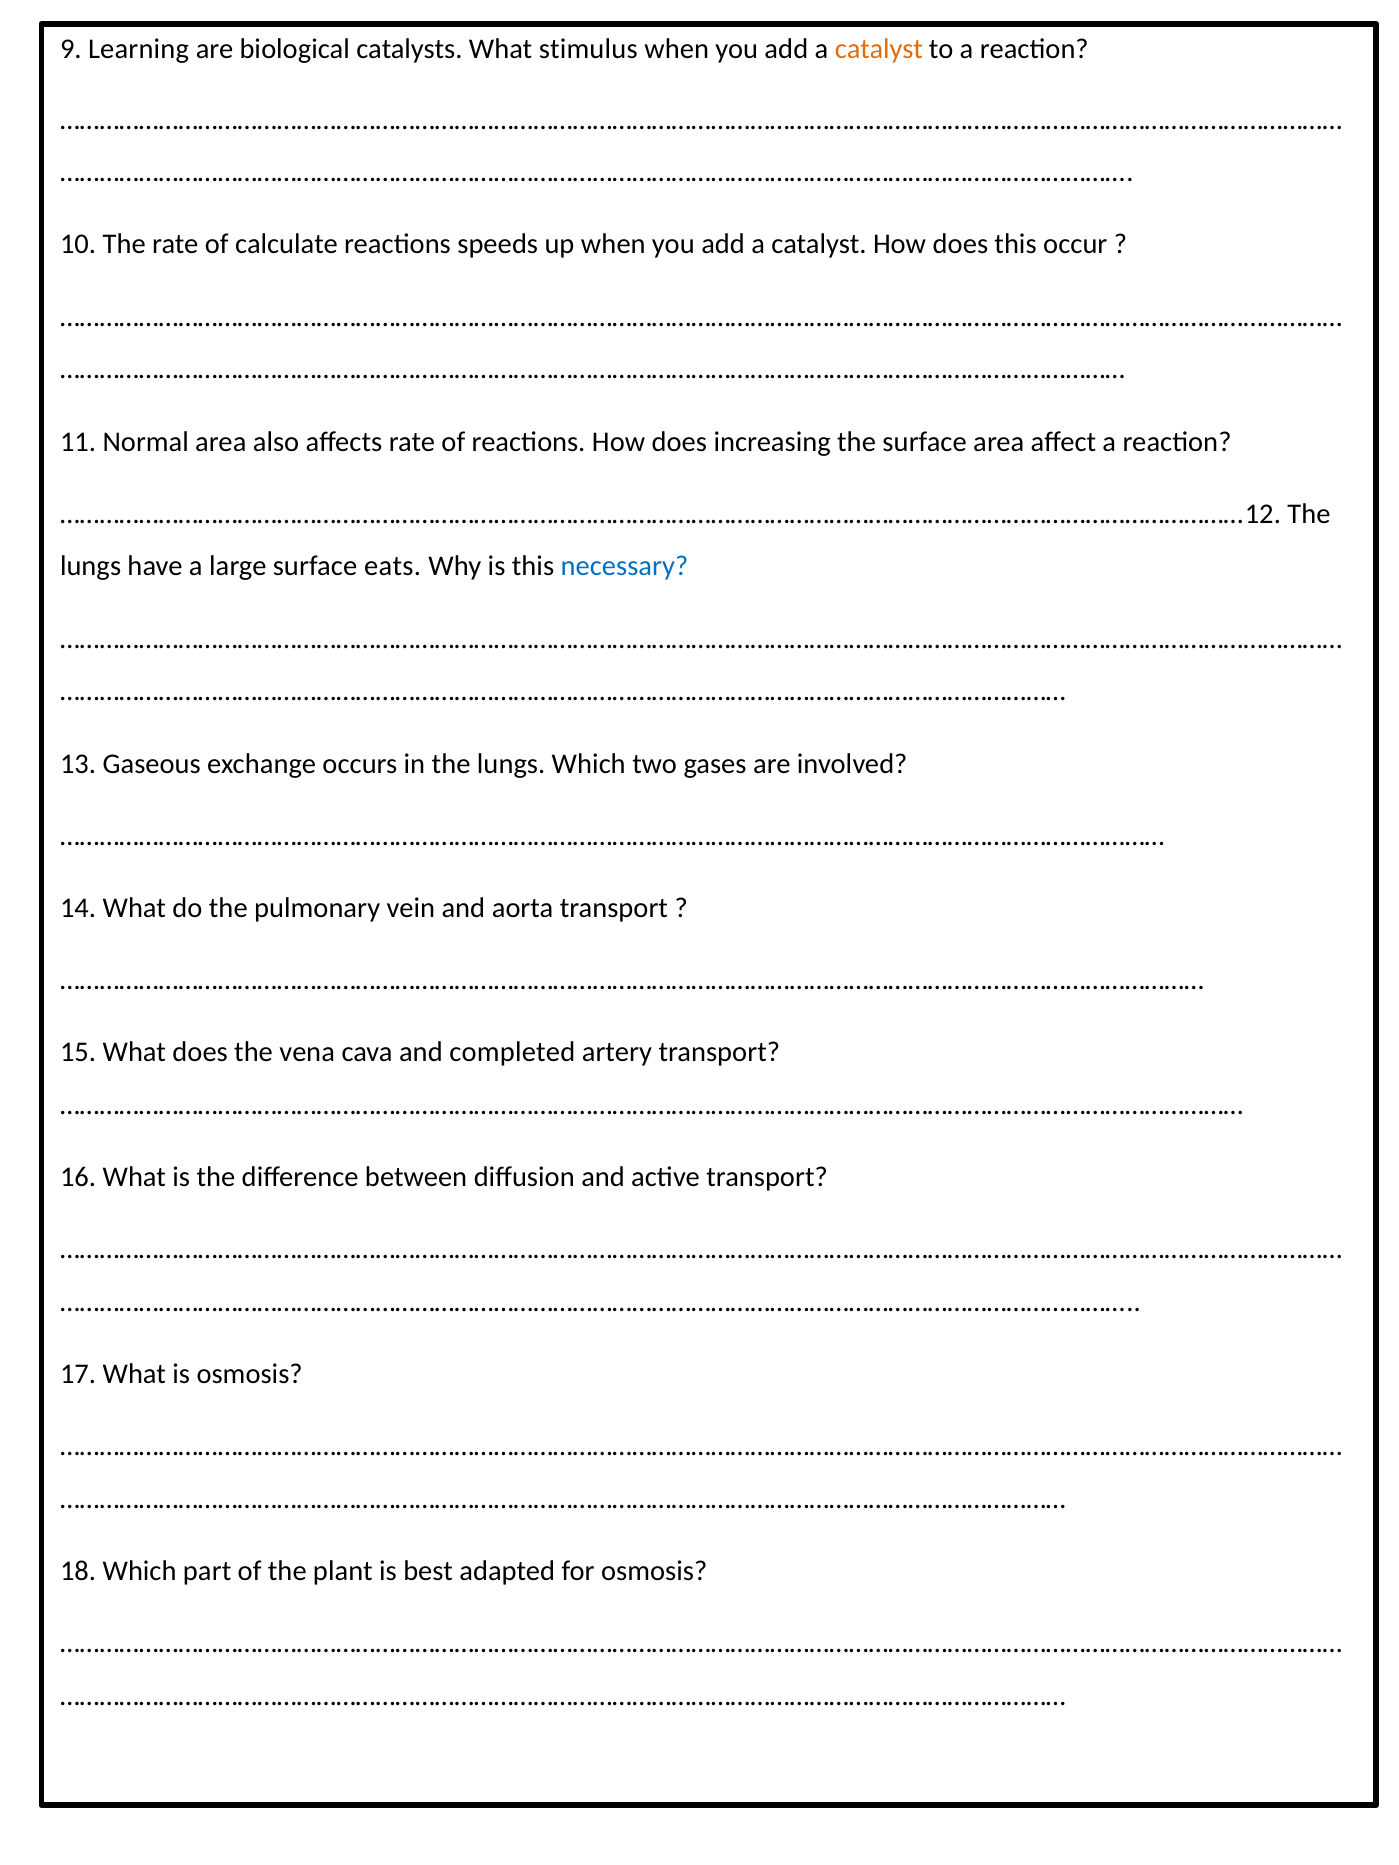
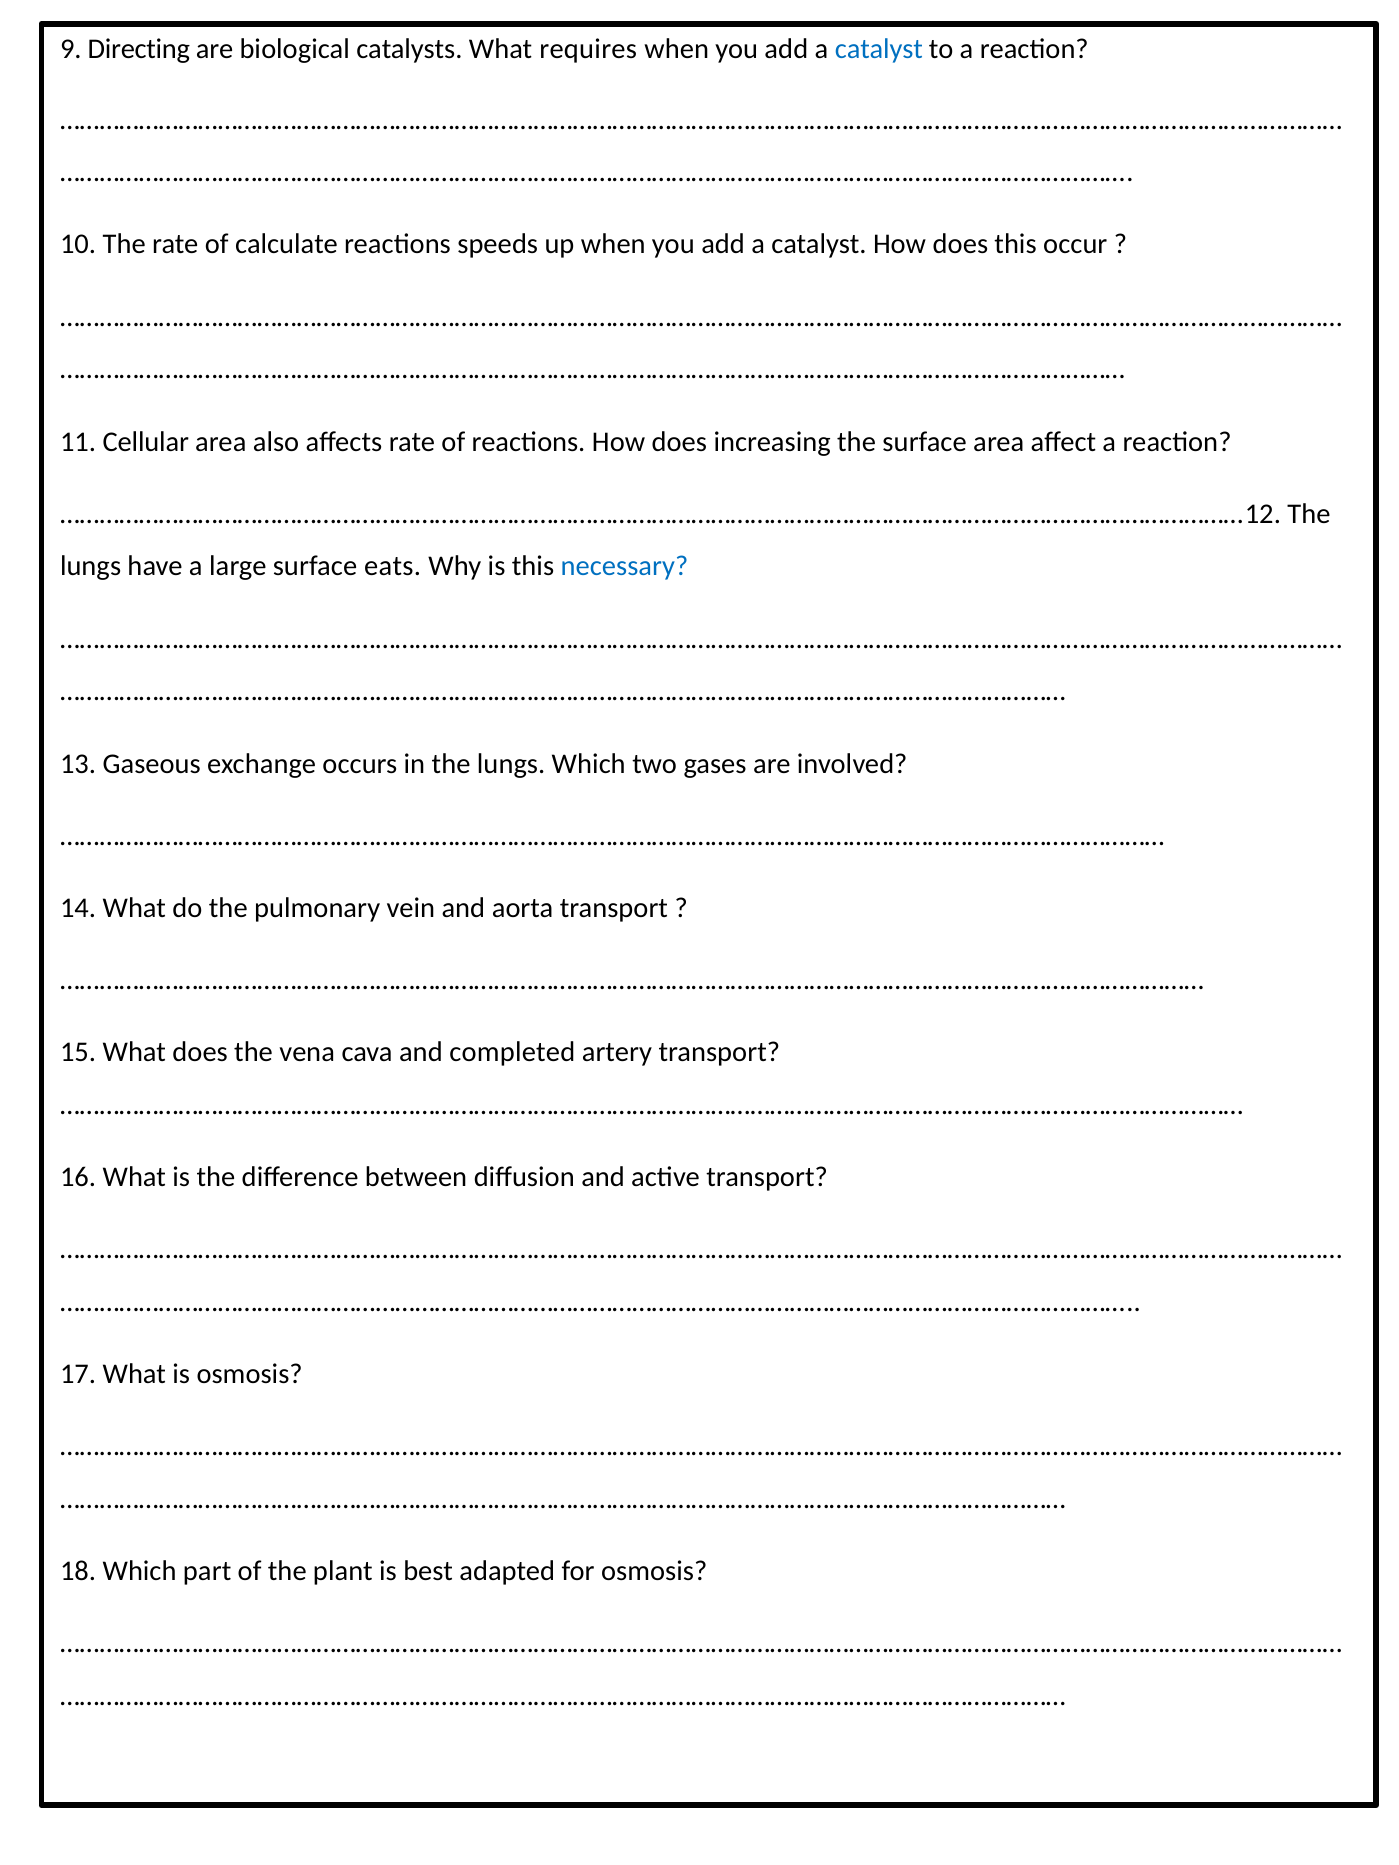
Learning: Learning -> Directing
stimulus: stimulus -> requires
catalyst at (879, 49) colour: orange -> blue
Normal: Normal -> Cellular
